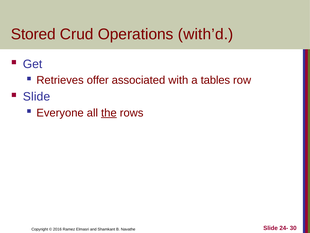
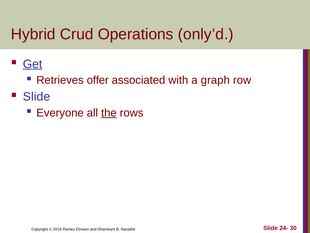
Stored: Stored -> Hybrid
with’d: with’d -> only’d
Get underline: none -> present
tables: tables -> graph
